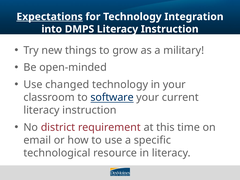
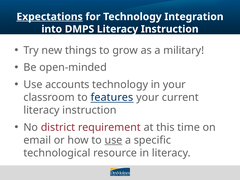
changed: changed -> accounts
software: software -> features
use at (113, 140) underline: none -> present
